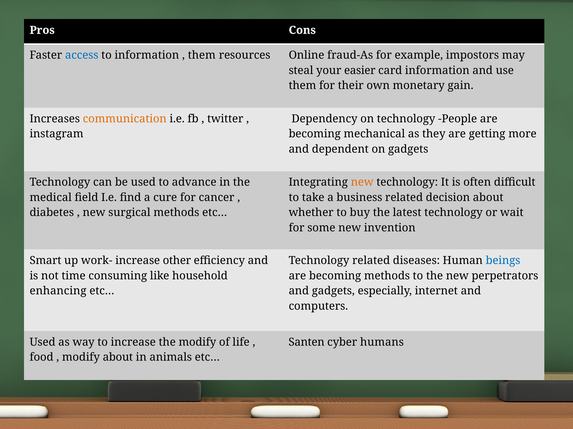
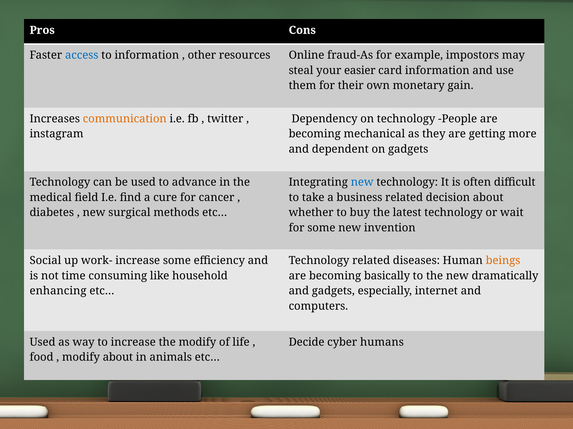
them at (202, 55): them -> other
new at (362, 183) colour: orange -> blue
Smart: Smart -> Social
increase other: other -> some
beings colour: blue -> orange
becoming methods: methods -> basically
perpetrators: perpetrators -> dramatically
Santen: Santen -> Decide
